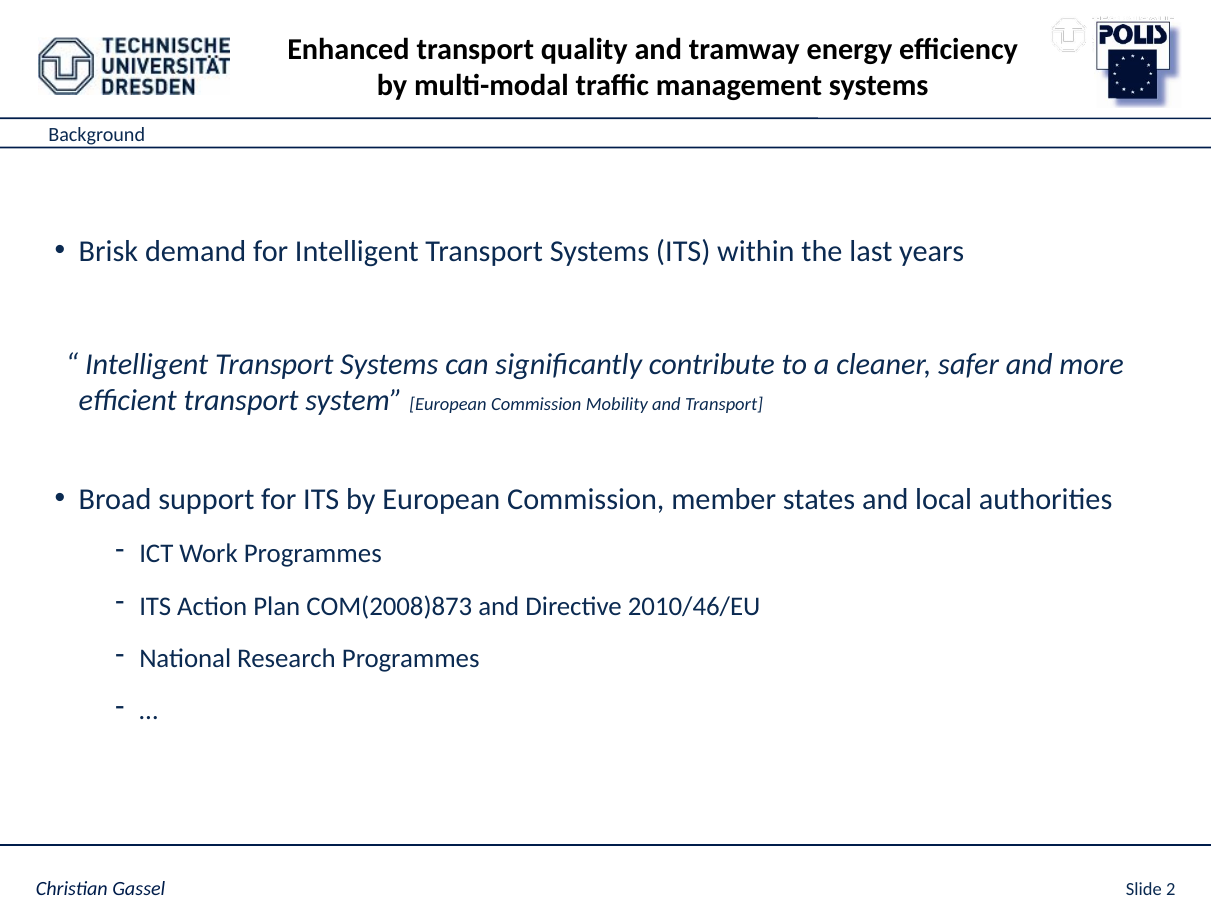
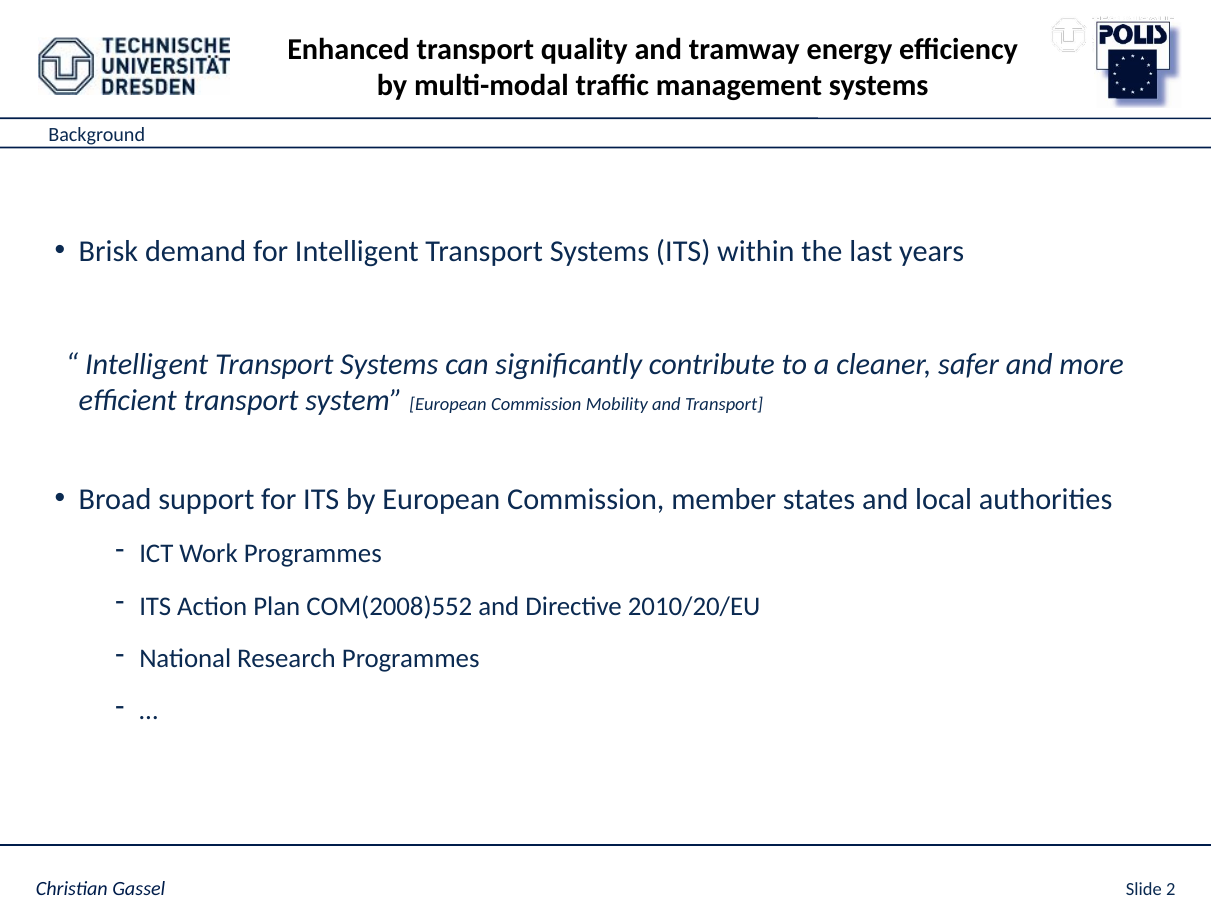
COM(2008)873: COM(2008)873 -> COM(2008)552
2010/46/EU: 2010/46/EU -> 2010/20/EU
